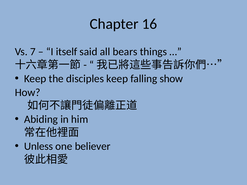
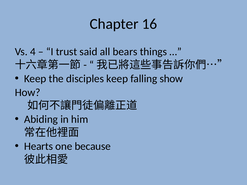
7: 7 -> 4
itself: itself -> trust
Unless: Unless -> Hearts
believer: believer -> because
